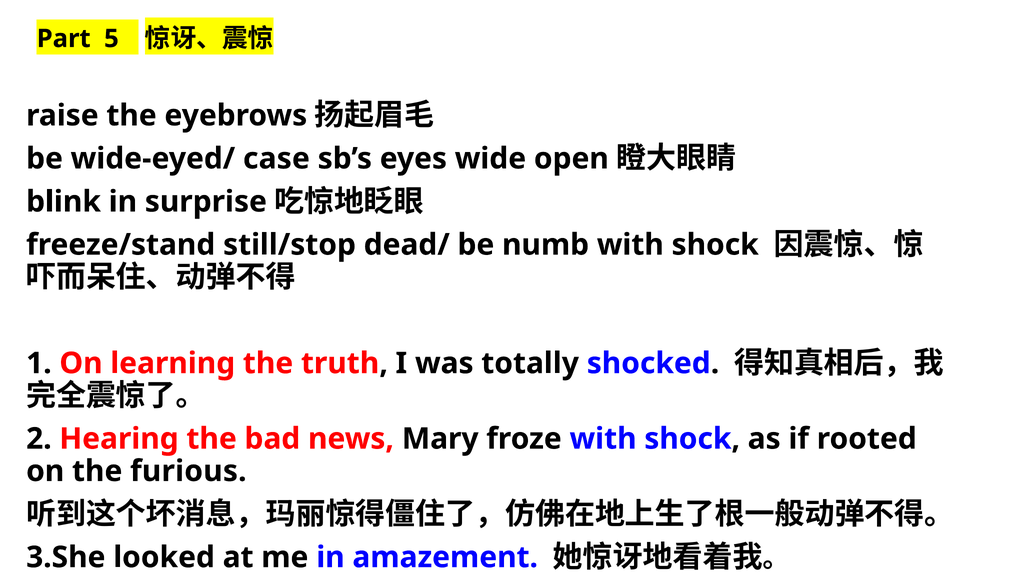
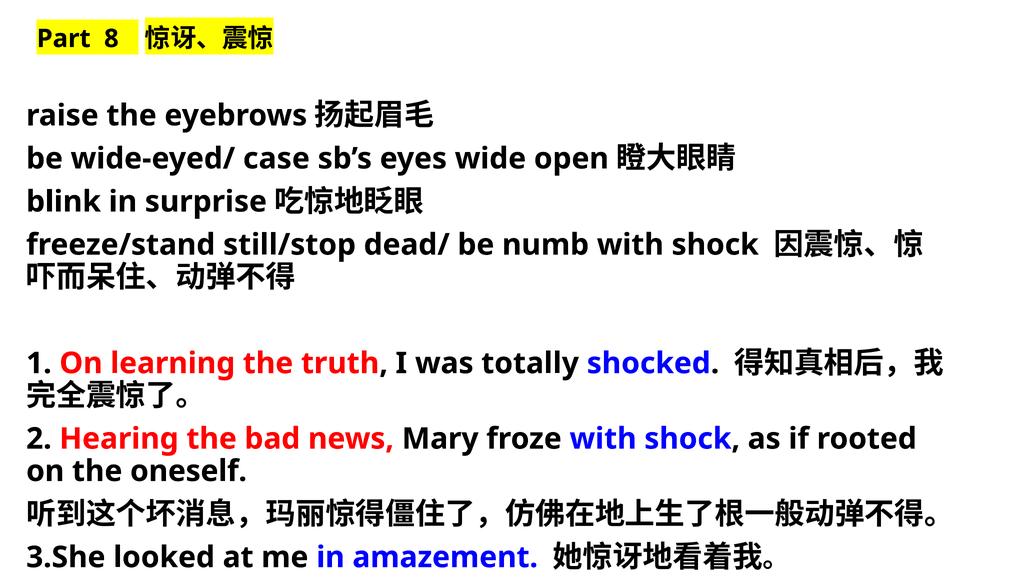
5: 5 -> 8
furious: furious -> oneself
